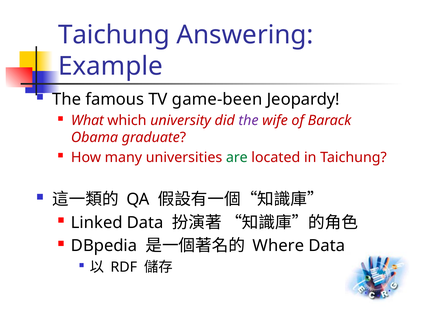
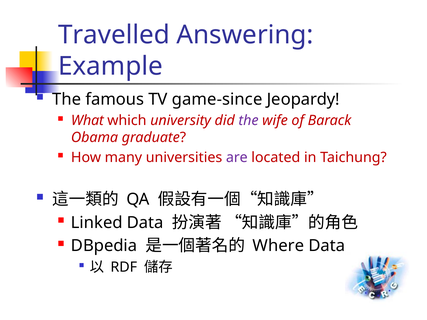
Taichung at (114, 35): Taichung -> Travelled
game-been: game-been -> game-since
are colour: green -> purple
